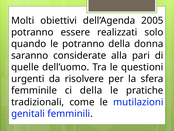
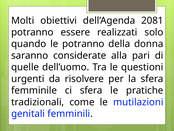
2005: 2005 -> 2081
ci della: della -> sfera
